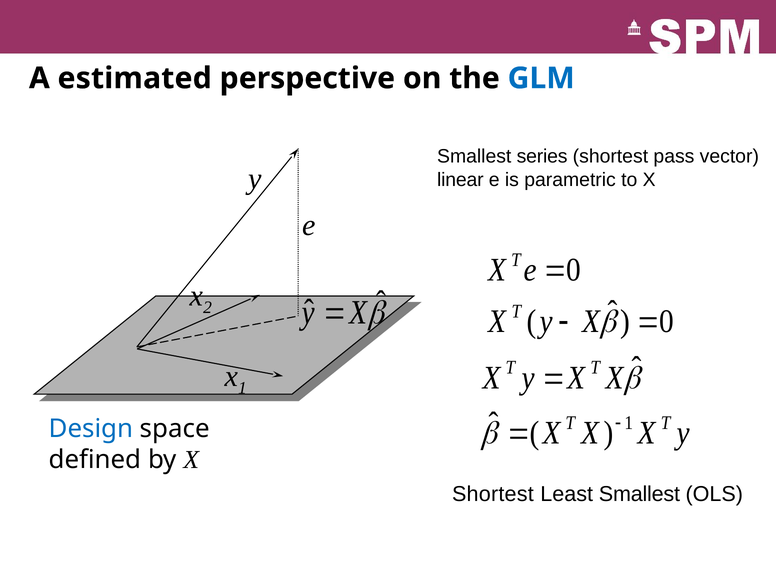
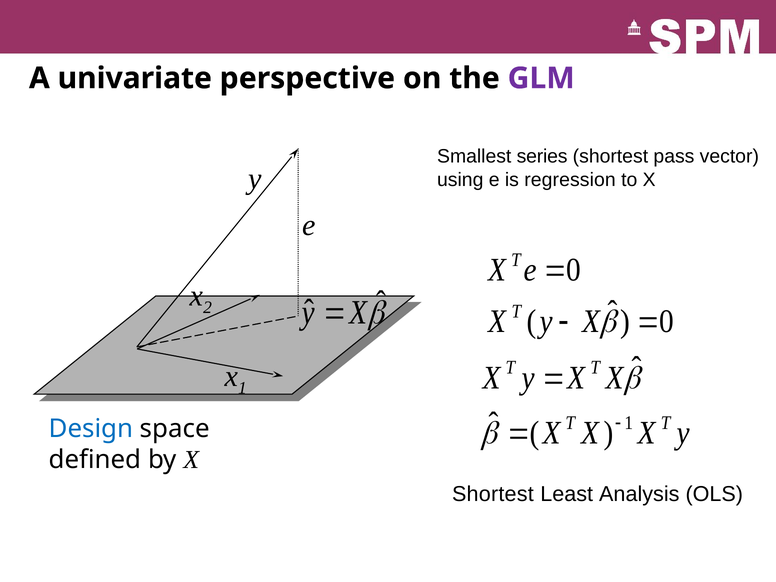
estimated: estimated -> univariate
GLM colour: blue -> purple
linear: linear -> using
parametric: parametric -> regression
Least Smallest: Smallest -> Analysis
